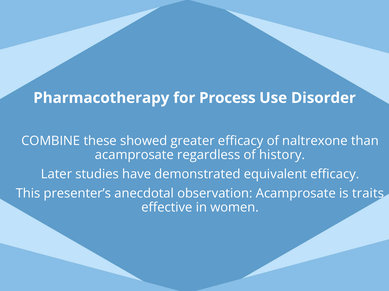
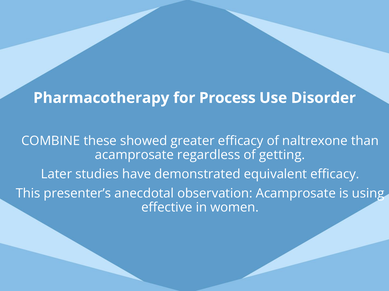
history: history -> getting
traits: traits -> using
